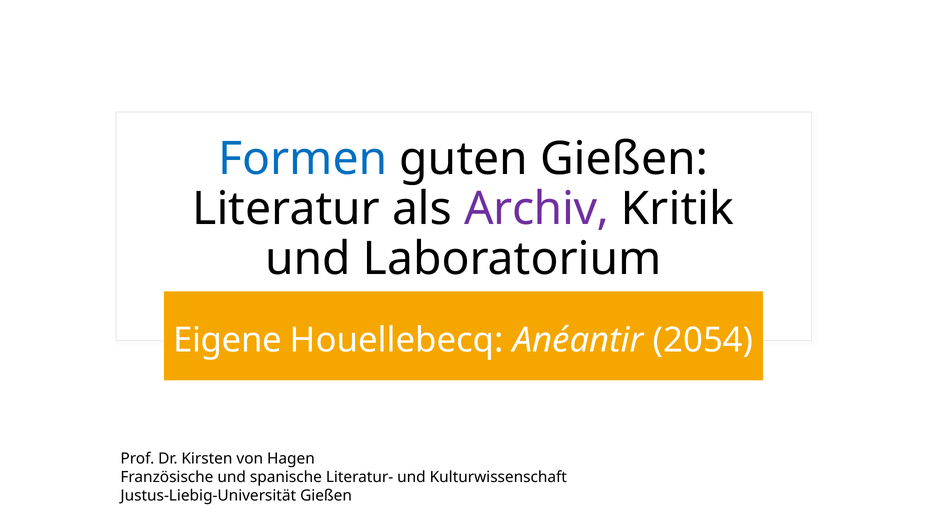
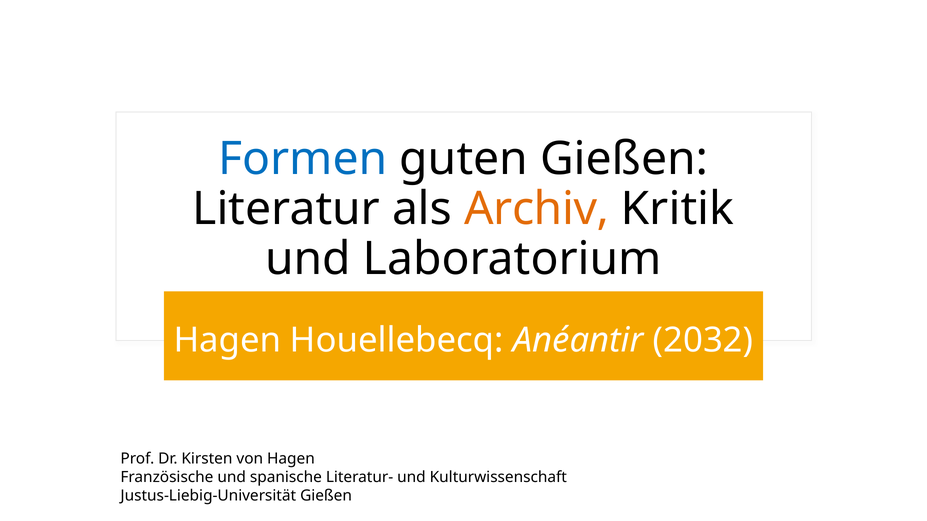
Archiv colour: purple -> orange
Eigene at (227, 341): Eigene -> Hagen
2054: 2054 -> 2032
